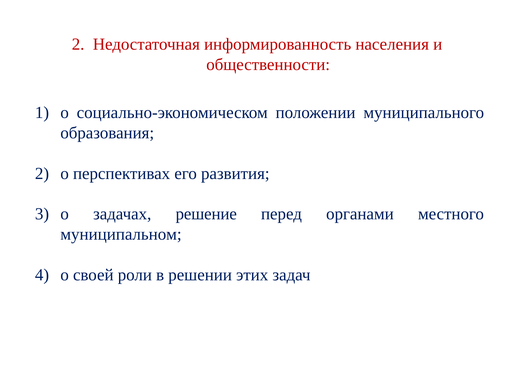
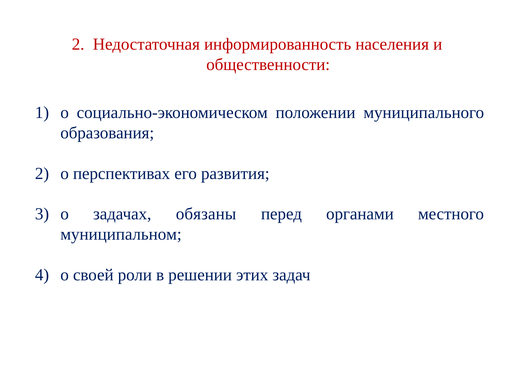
решение: решение -> обязаны
